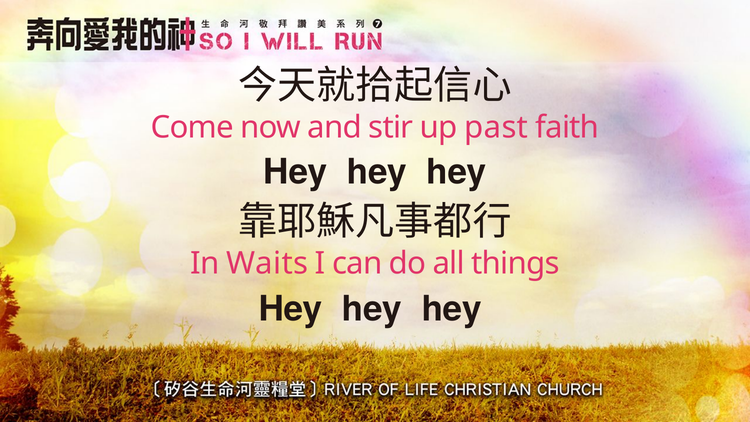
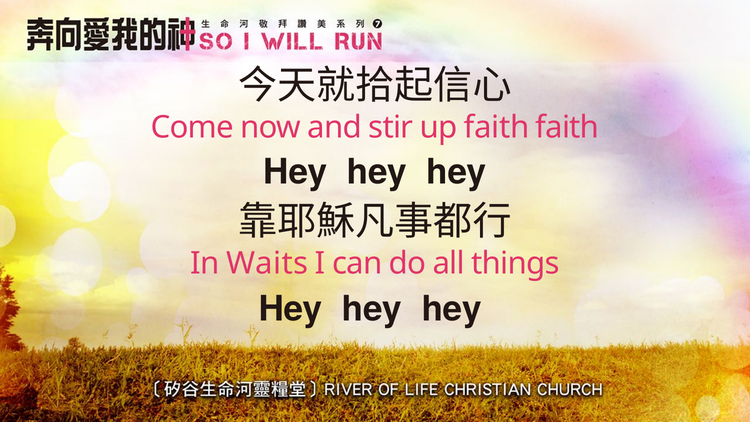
up past: past -> faith
